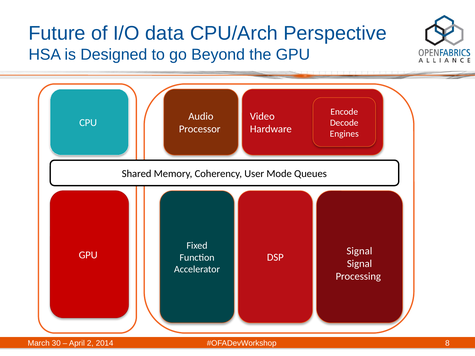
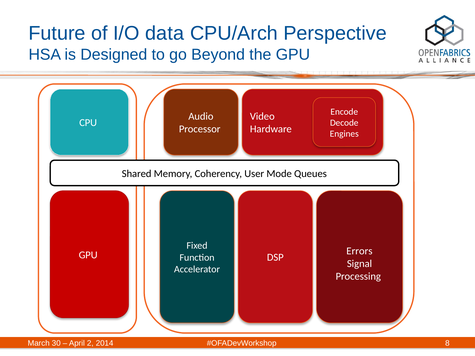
Signal at (359, 251): Signal -> Errors
